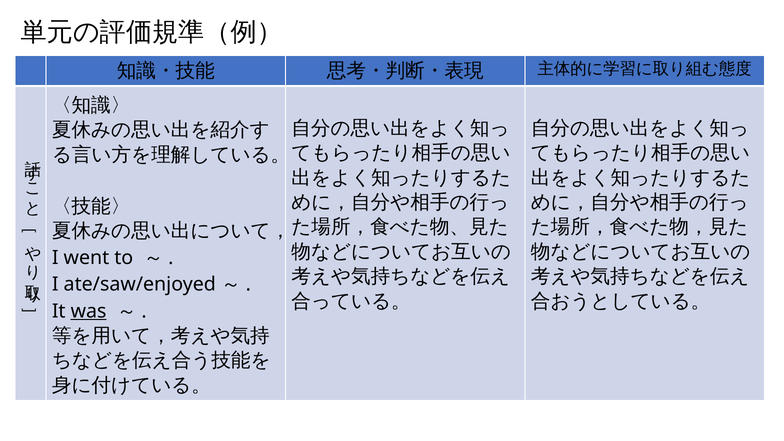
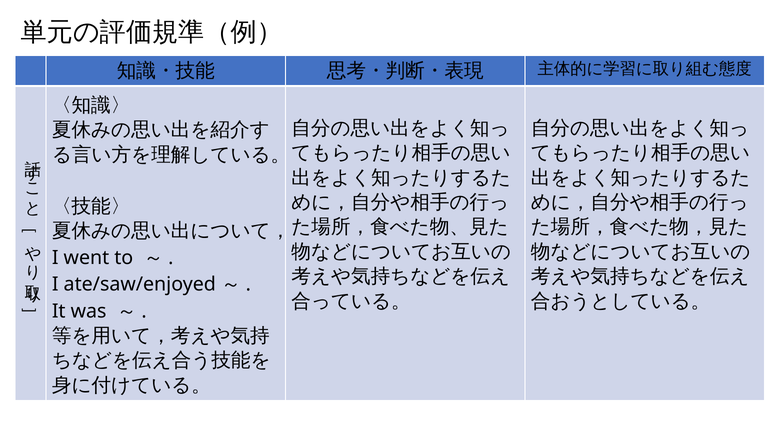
was underline: present -> none
